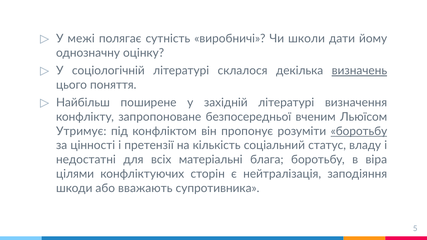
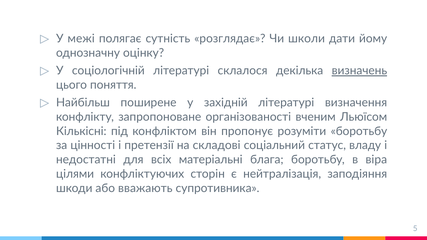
виробничі: виробничі -> розглядає
безпосередньої: безпосередньої -> організованості
Утримує: Утримує -> Кількісні
боротьбу at (359, 131) underline: present -> none
кількість: кількість -> складові
